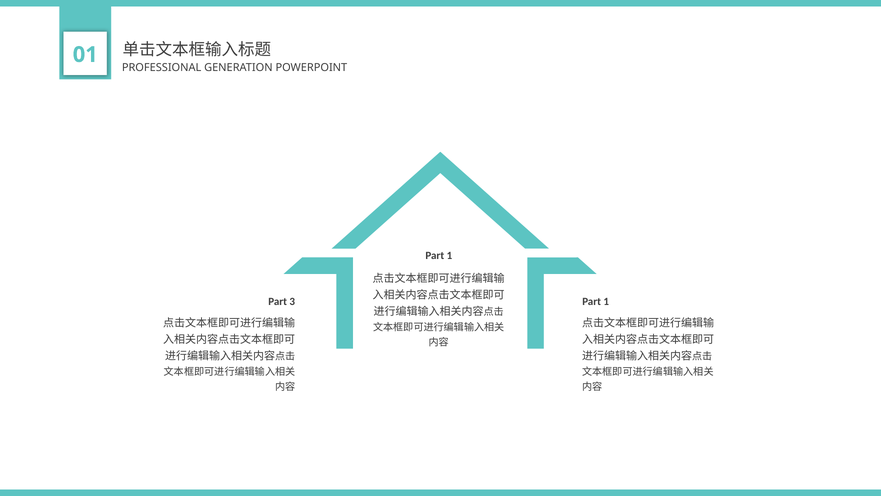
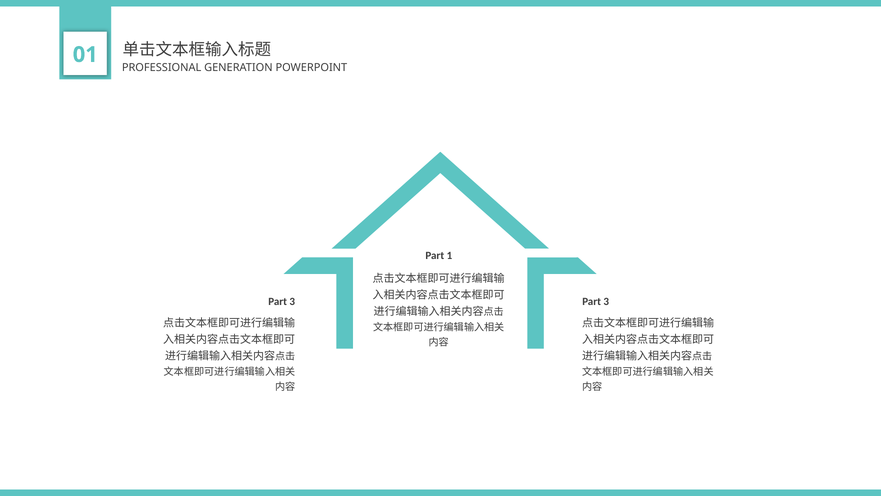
1 at (606, 301): 1 -> 3
